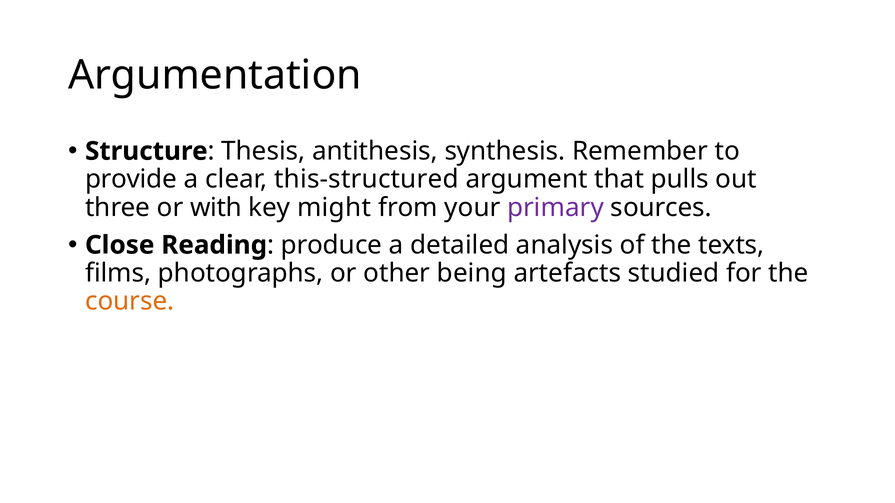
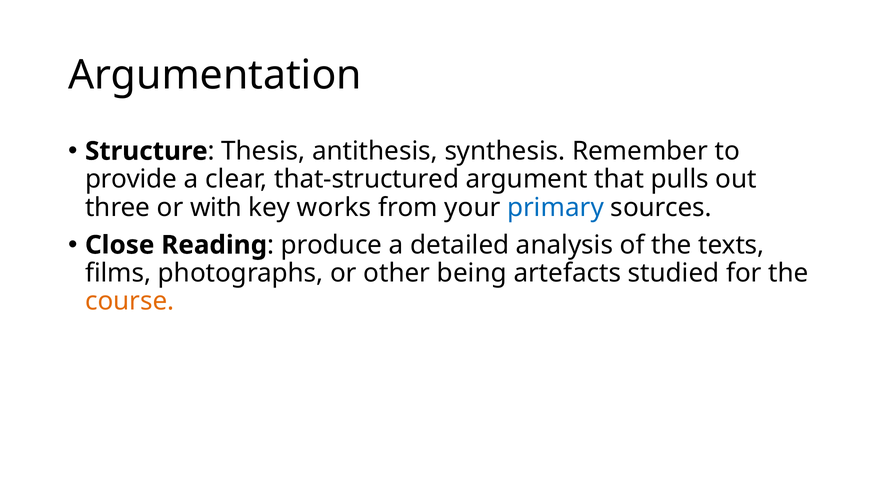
this-structured: this-structured -> that-structured
might: might -> works
primary colour: purple -> blue
